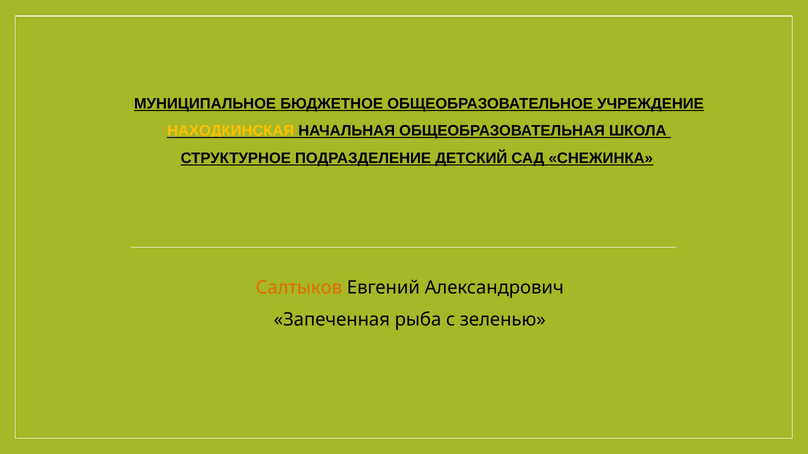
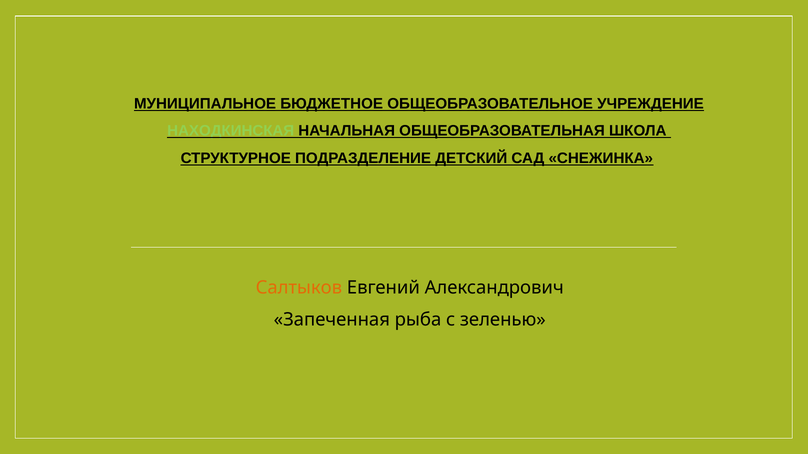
НАХОДКИНСКАЯ colour: yellow -> light green
